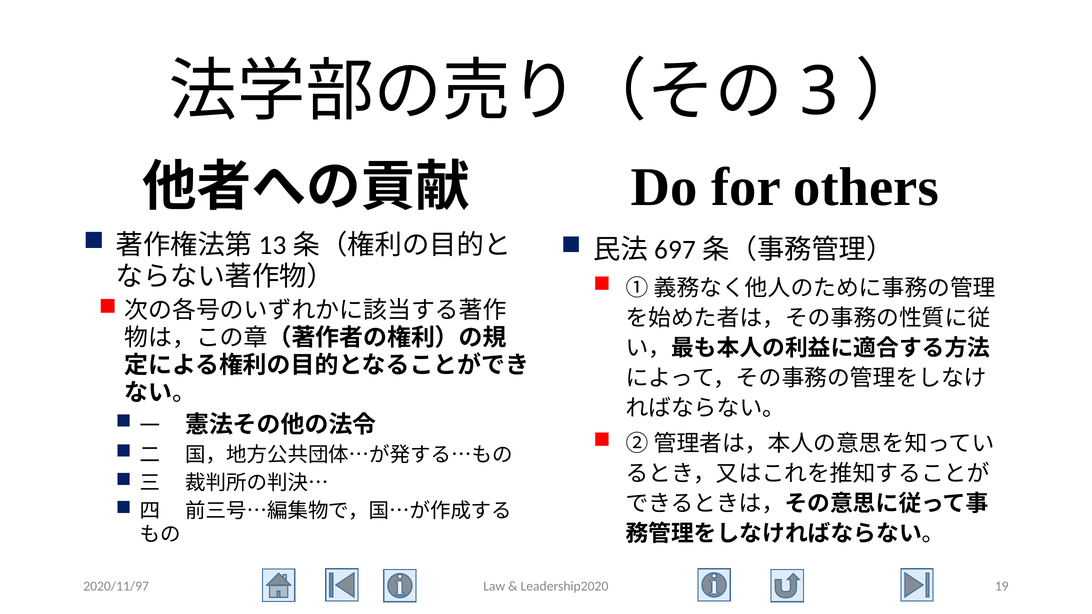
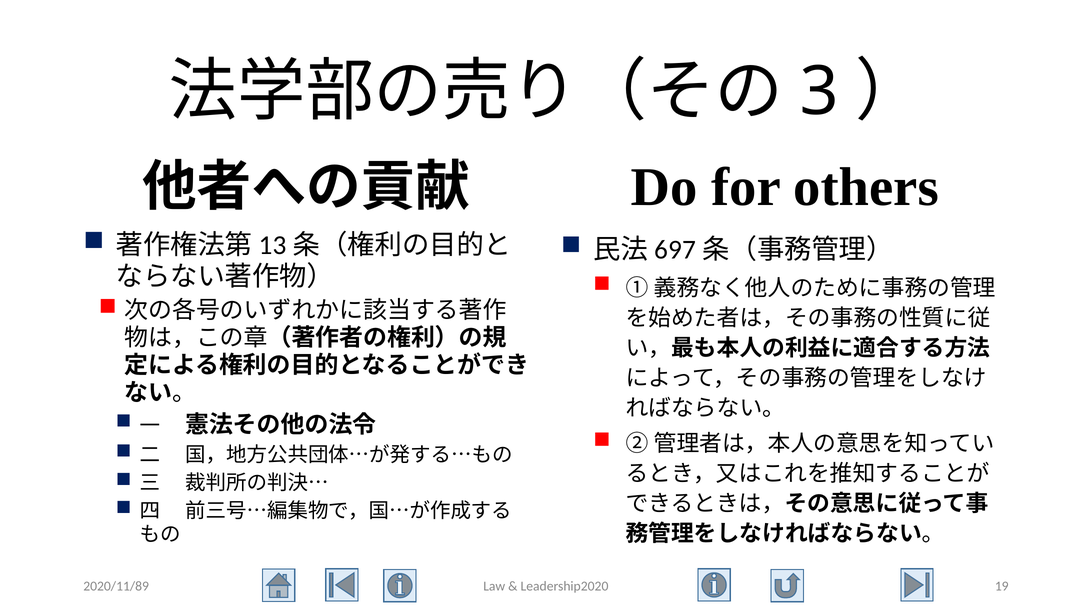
2020/11/97: 2020/11/97 -> 2020/11/89
